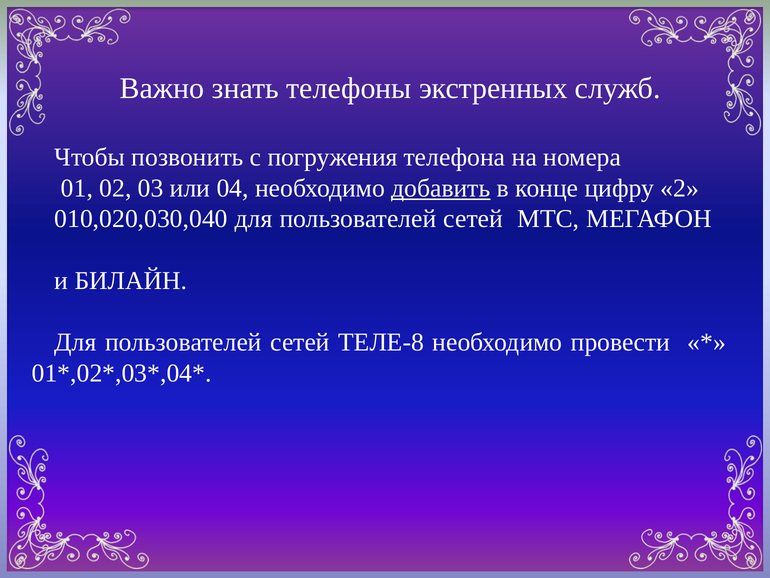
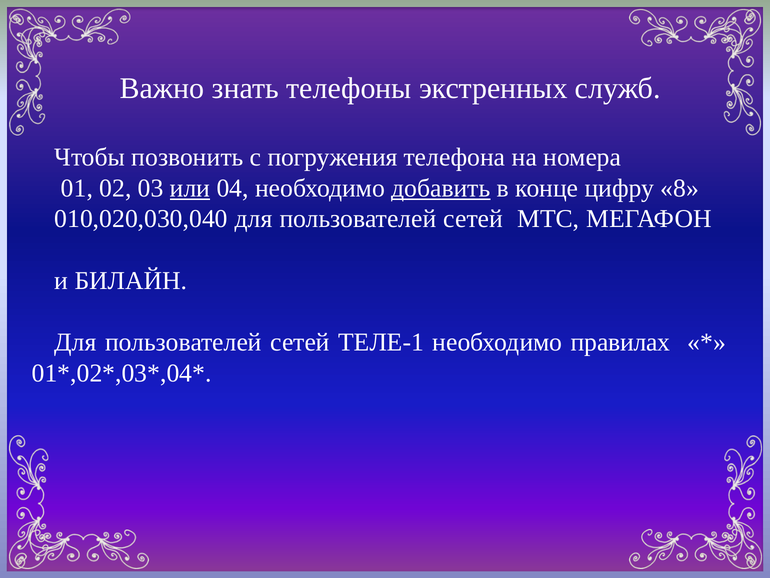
или underline: none -> present
2: 2 -> 8
ТЕЛЕ-8: ТЕЛЕ-8 -> ТЕЛЕ-1
провести: провести -> правилах
